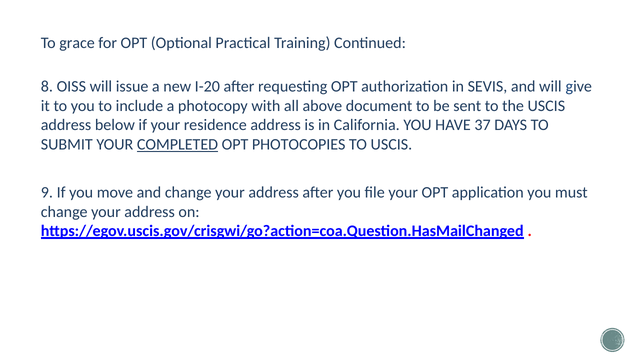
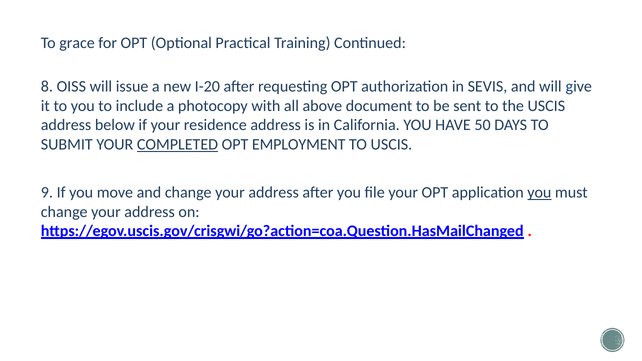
37: 37 -> 50
PHOTOCOPIES: PHOTOCOPIES -> EMPLOYMENT
you at (539, 193) underline: none -> present
